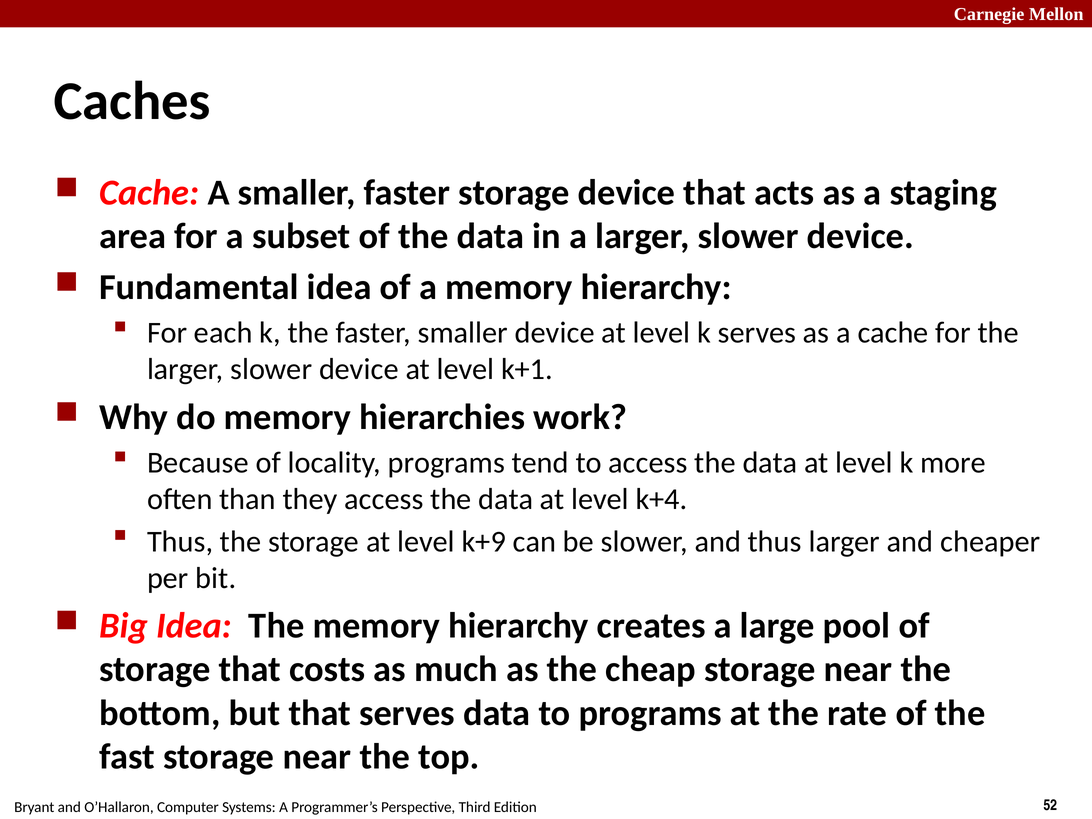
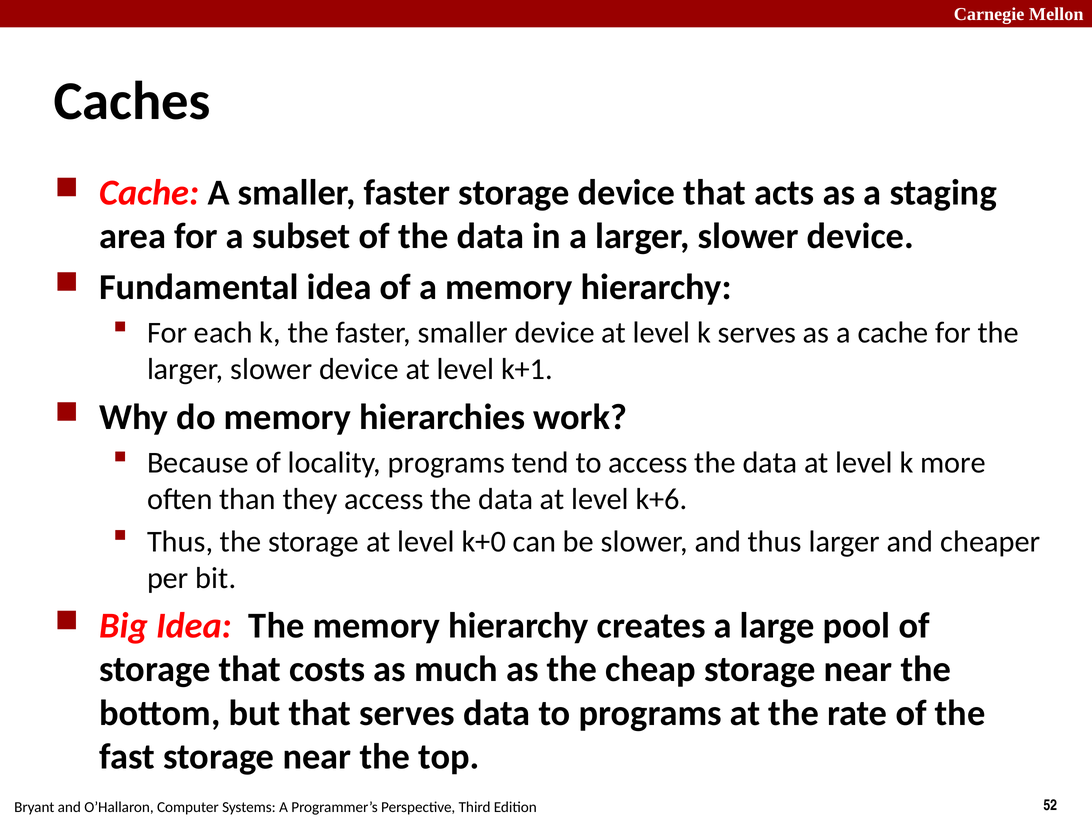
k+4: k+4 -> k+6
k+9: k+9 -> k+0
